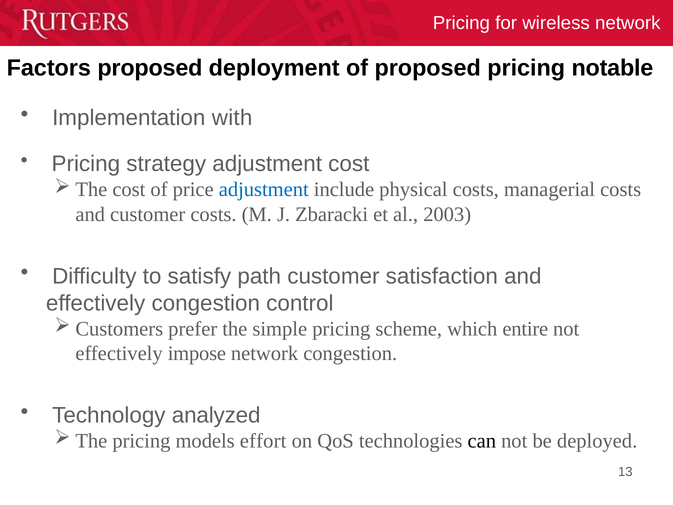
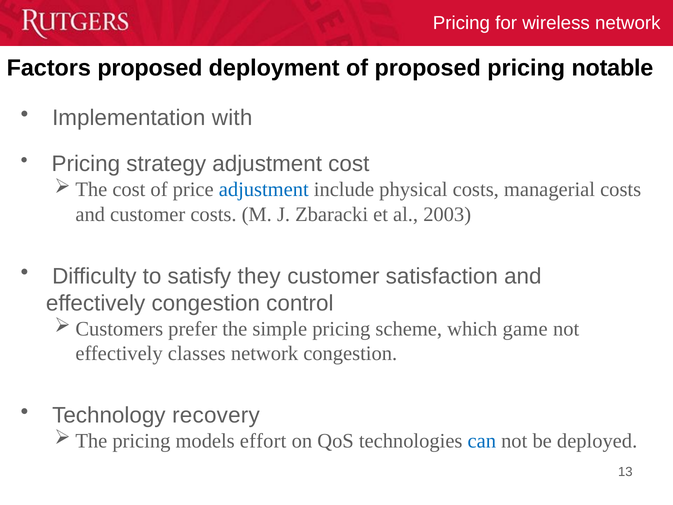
path: path -> they
entire: entire -> game
impose: impose -> classes
analyzed: analyzed -> recovery
can colour: black -> blue
